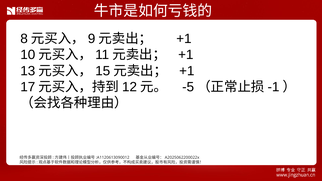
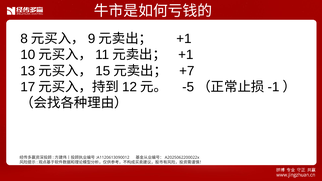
+1 at (187, 71): +1 -> +7
